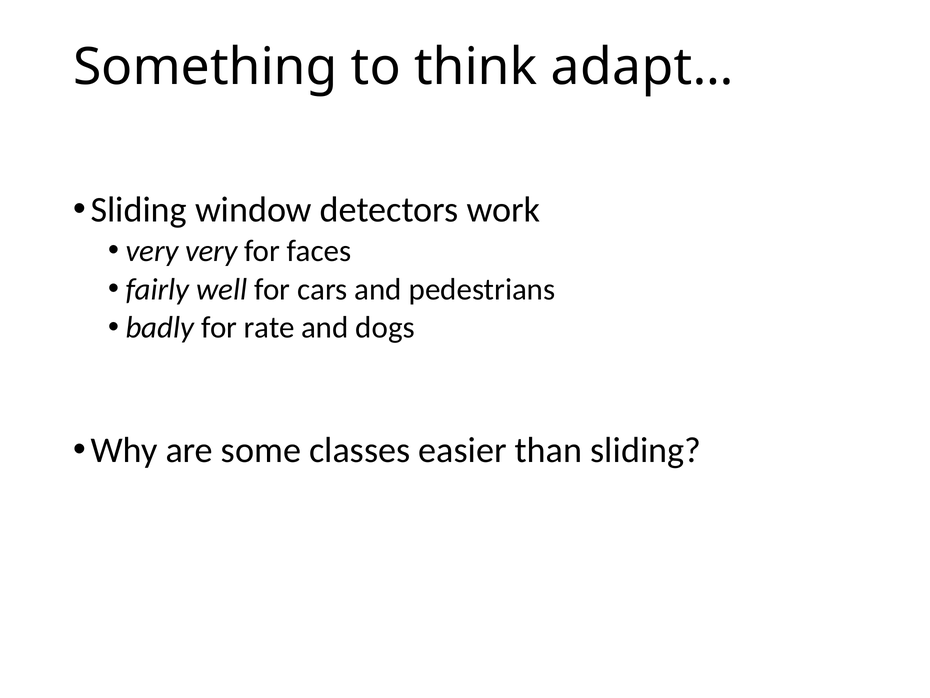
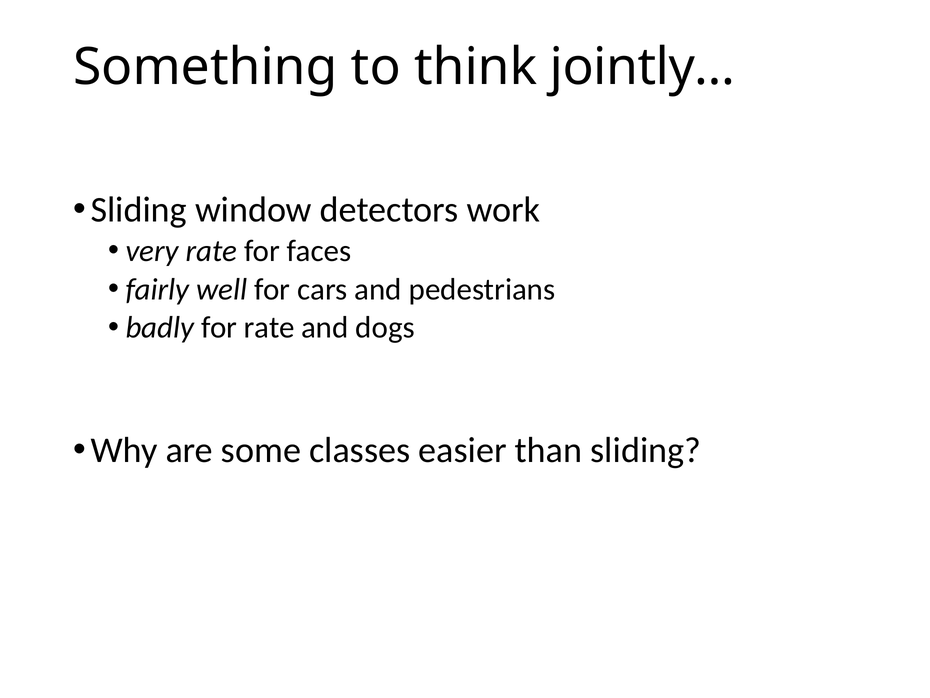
adapt…: adapt… -> jointly…
very very: very -> rate
